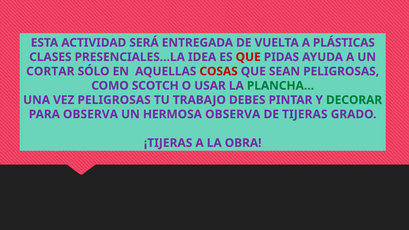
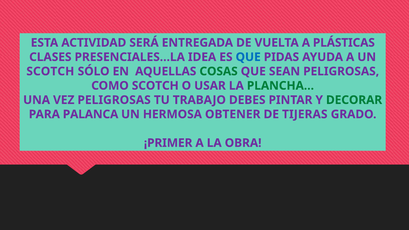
QUE at (248, 57) colour: red -> blue
CORTAR at (50, 71): CORTAR -> SCOTCH
COSAS colour: red -> green
PARA OBSERVA: OBSERVA -> PALANCA
HERMOSA OBSERVA: OBSERVA -> OBTENER
¡TIJERAS: ¡TIJERAS -> ¡PRIMER
